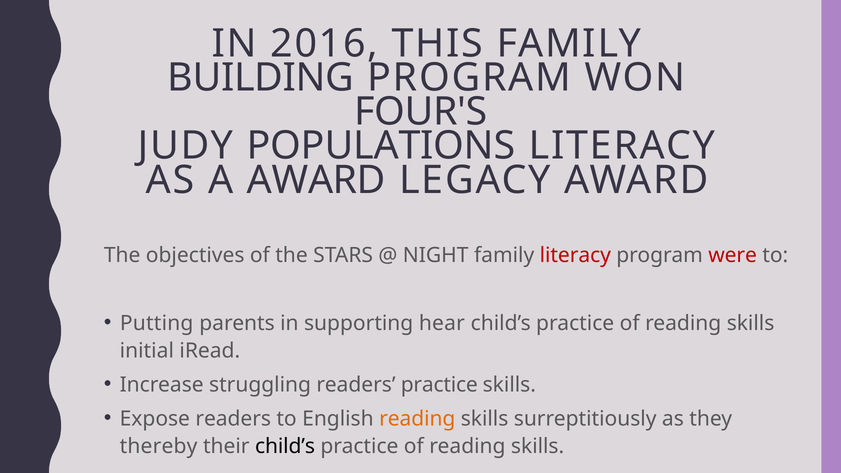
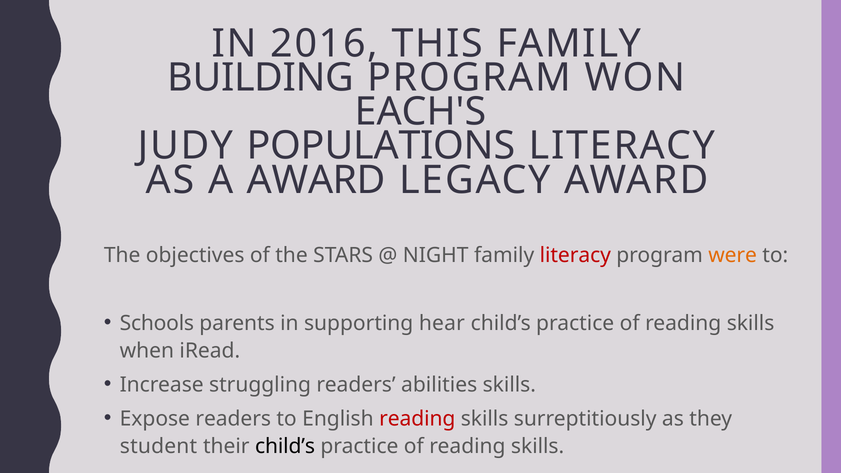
FOUR'S: FOUR'S -> EACH'S
were colour: red -> orange
Putting: Putting -> Schools
initial: initial -> when
readers practice: practice -> abilities
reading at (417, 419) colour: orange -> red
thereby: thereby -> student
